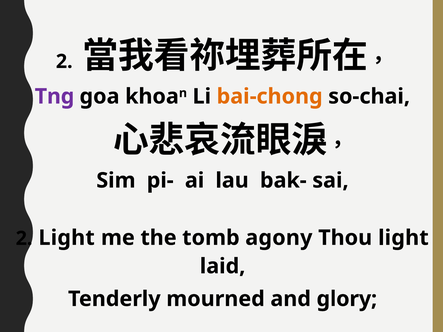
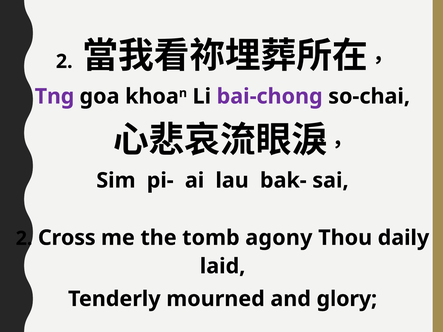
bai-chong colour: orange -> purple
2 Light: Light -> Cross
Thou light: light -> daily
